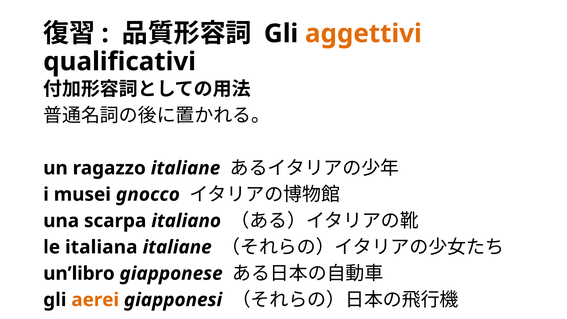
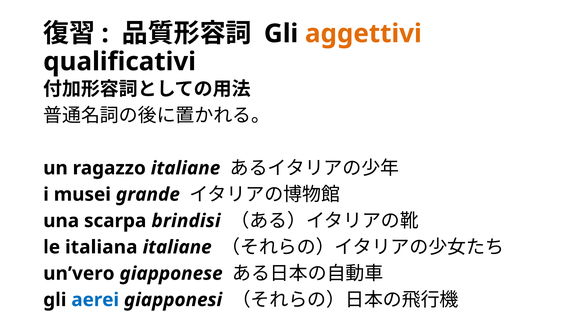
gnocco: gnocco -> grande
italiano: italiano -> brindisi
un’libro: un’libro -> un’vero
aerei colour: orange -> blue
